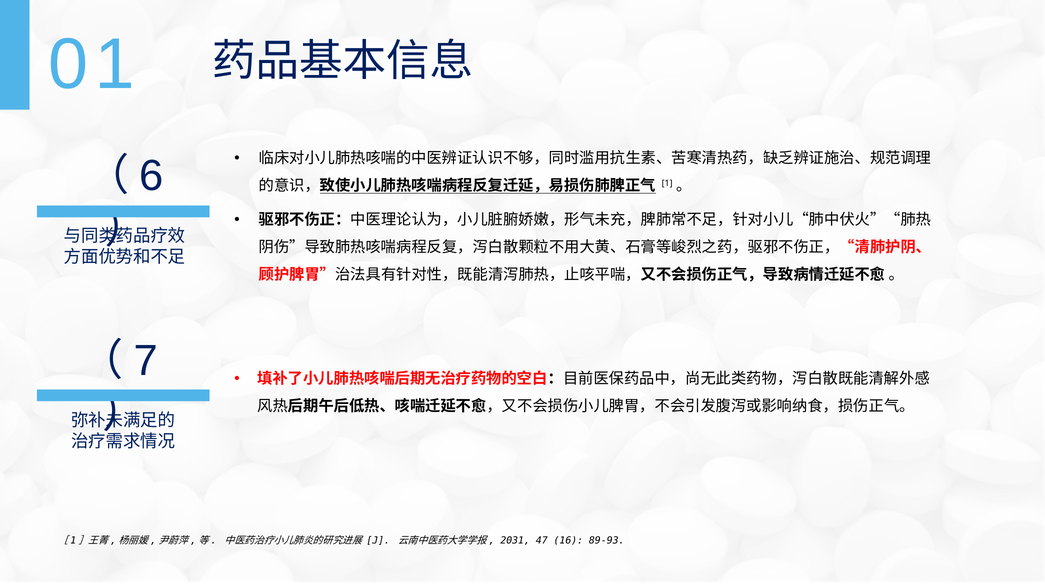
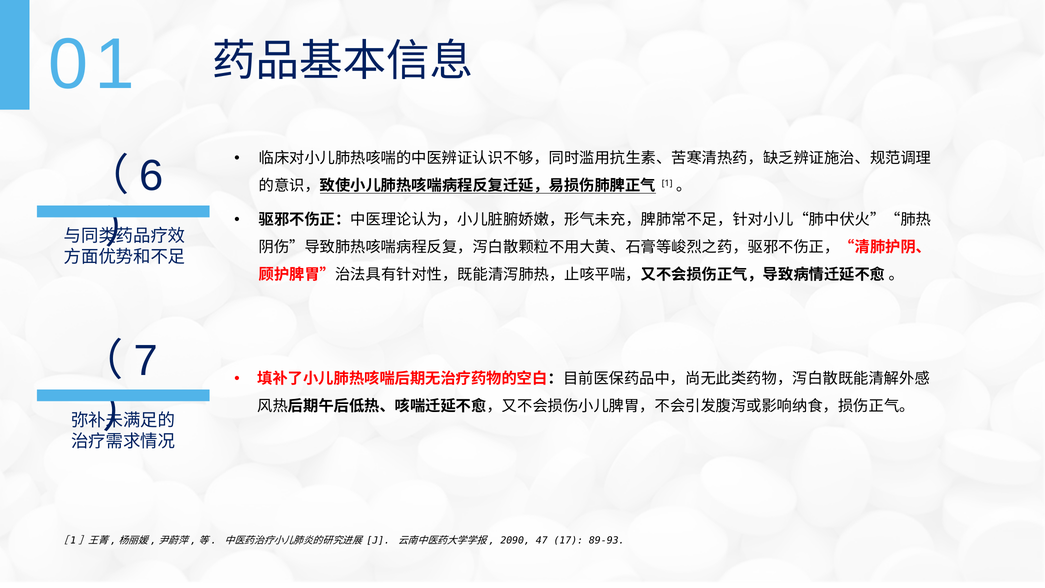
2031: 2031 -> 2090
16: 16 -> 17
